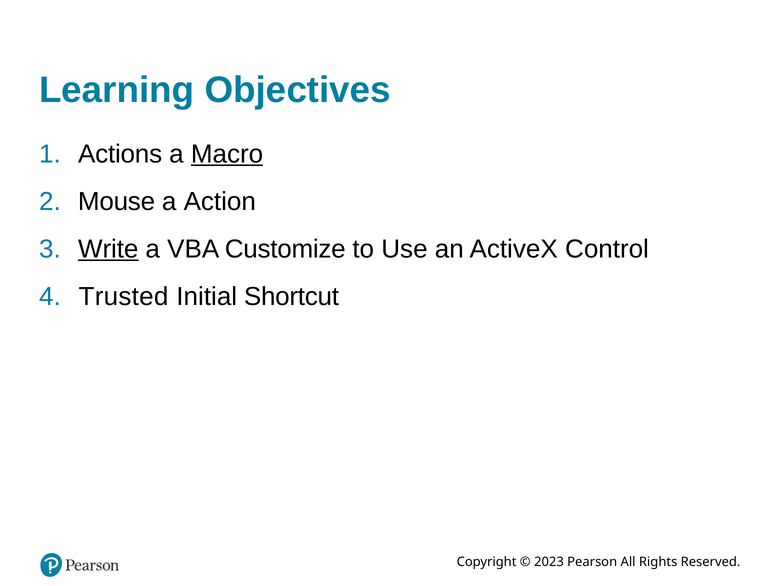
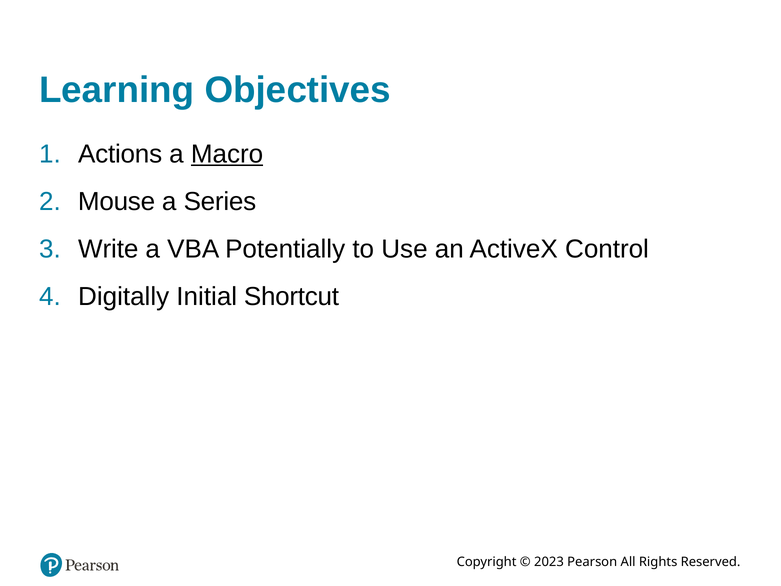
Action: Action -> Series
Write underline: present -> none
Customize: Customize -> Potentially
Trusted: Trusted -> Digitally
